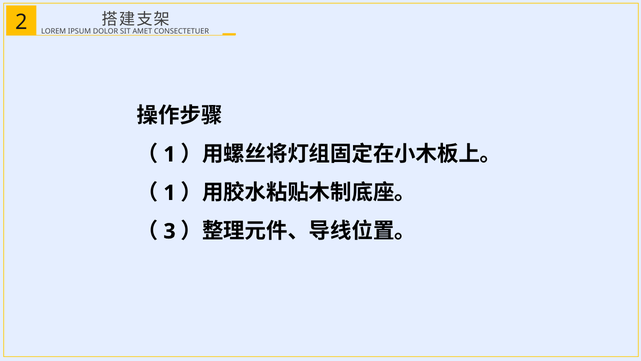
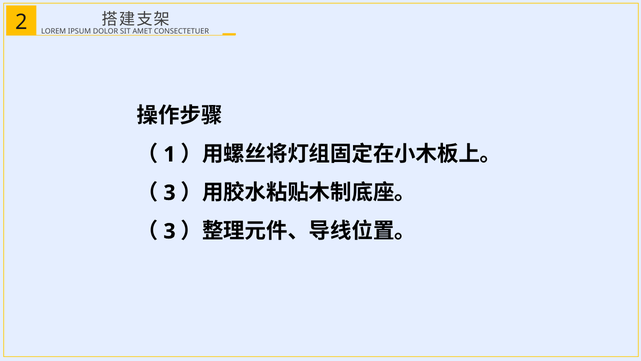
1 at (170, 193): 1 -> 3
